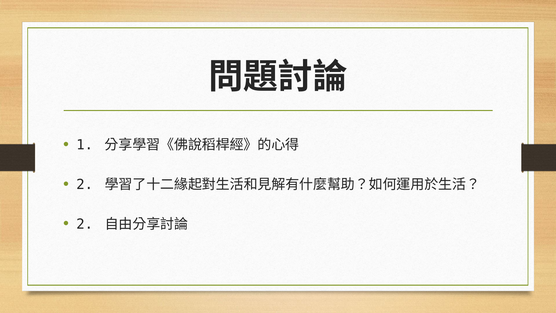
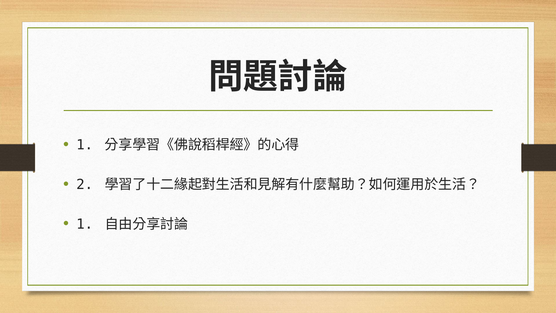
2 at (85, 224): 2 -> 1
